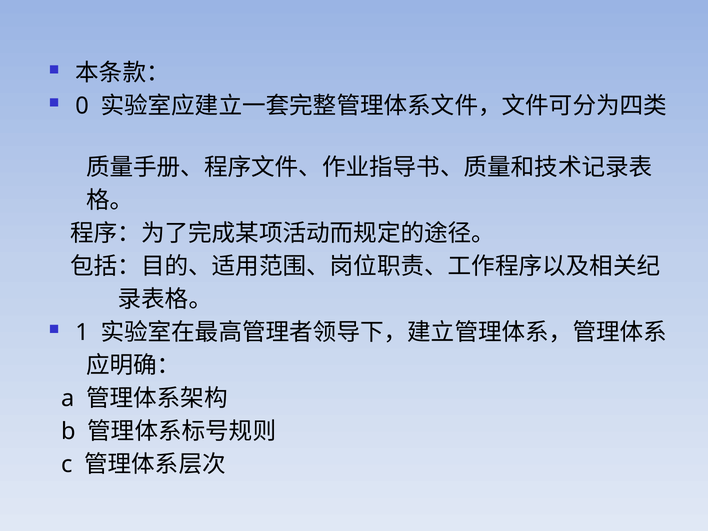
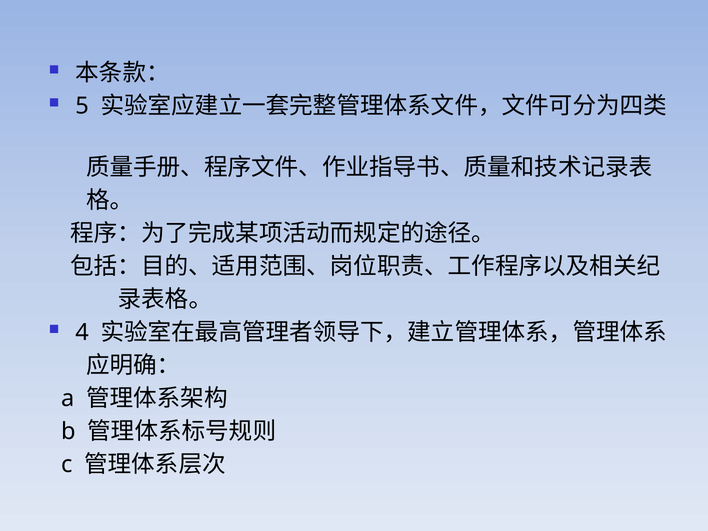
0: 0 -> 5
1: 1 -> 4
